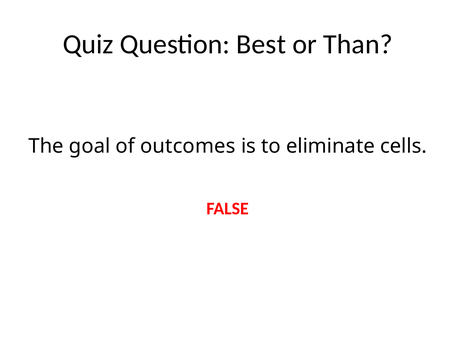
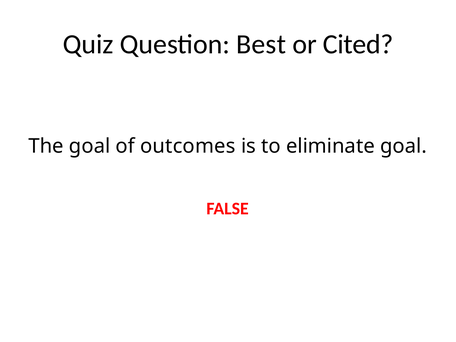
Than: Than -> Cited
eliminate cells: cells -> goal
